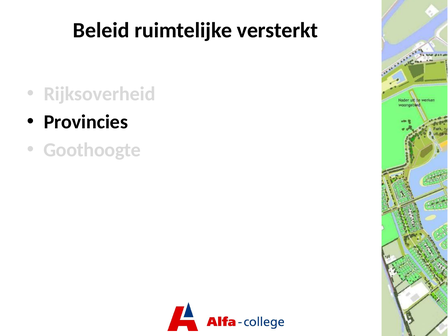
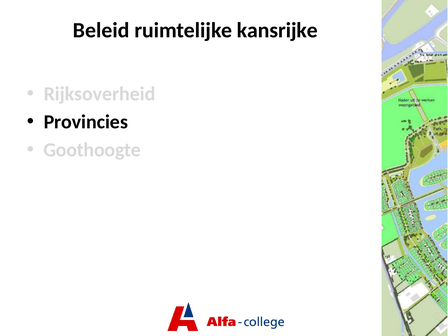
versterkt: versterkt -> kansrijke
